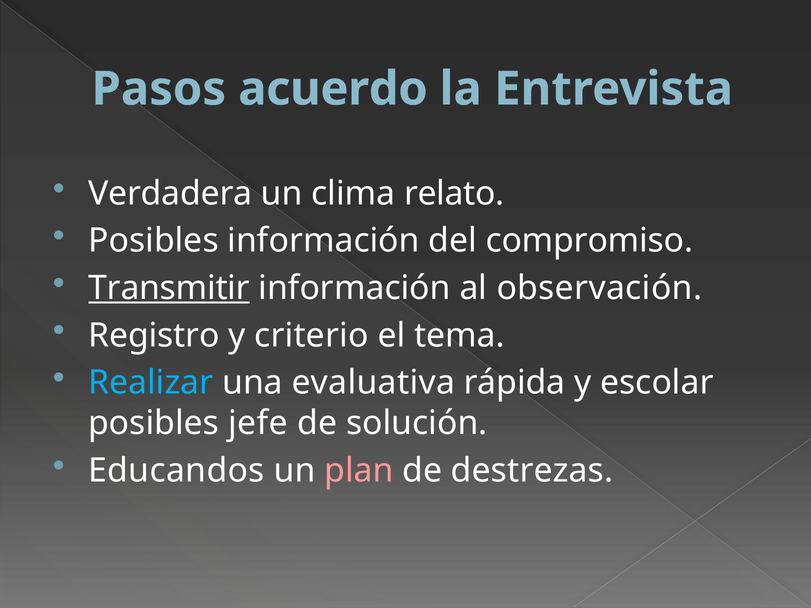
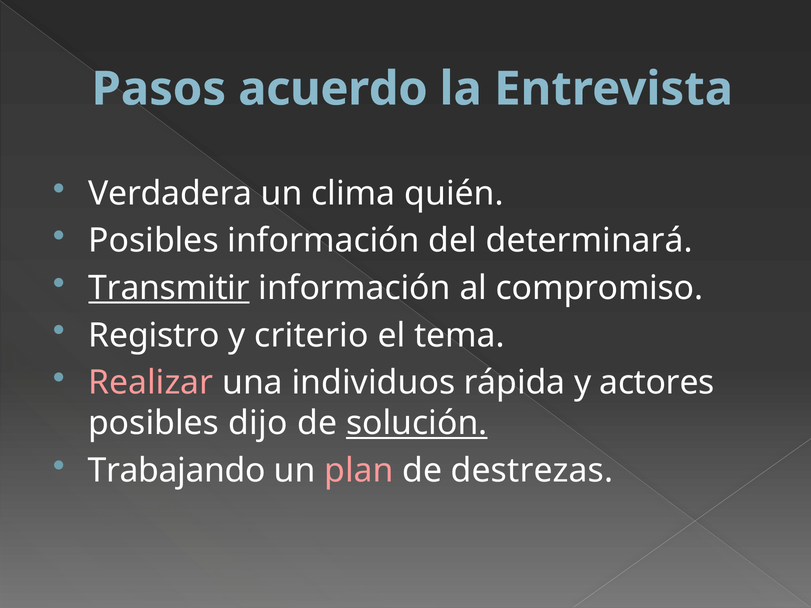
relato: relato -> quién
compromiso: compromiso -> determinará
observación: observación -> compromiso
Realizar colour: light blue -> pink
evaluativa: evaluativa -> individuos
escolar: escolar -> actores
jefe: jefe -> dijo
solución underline: none -> present
Educandos: Educandos -> Trabajando
